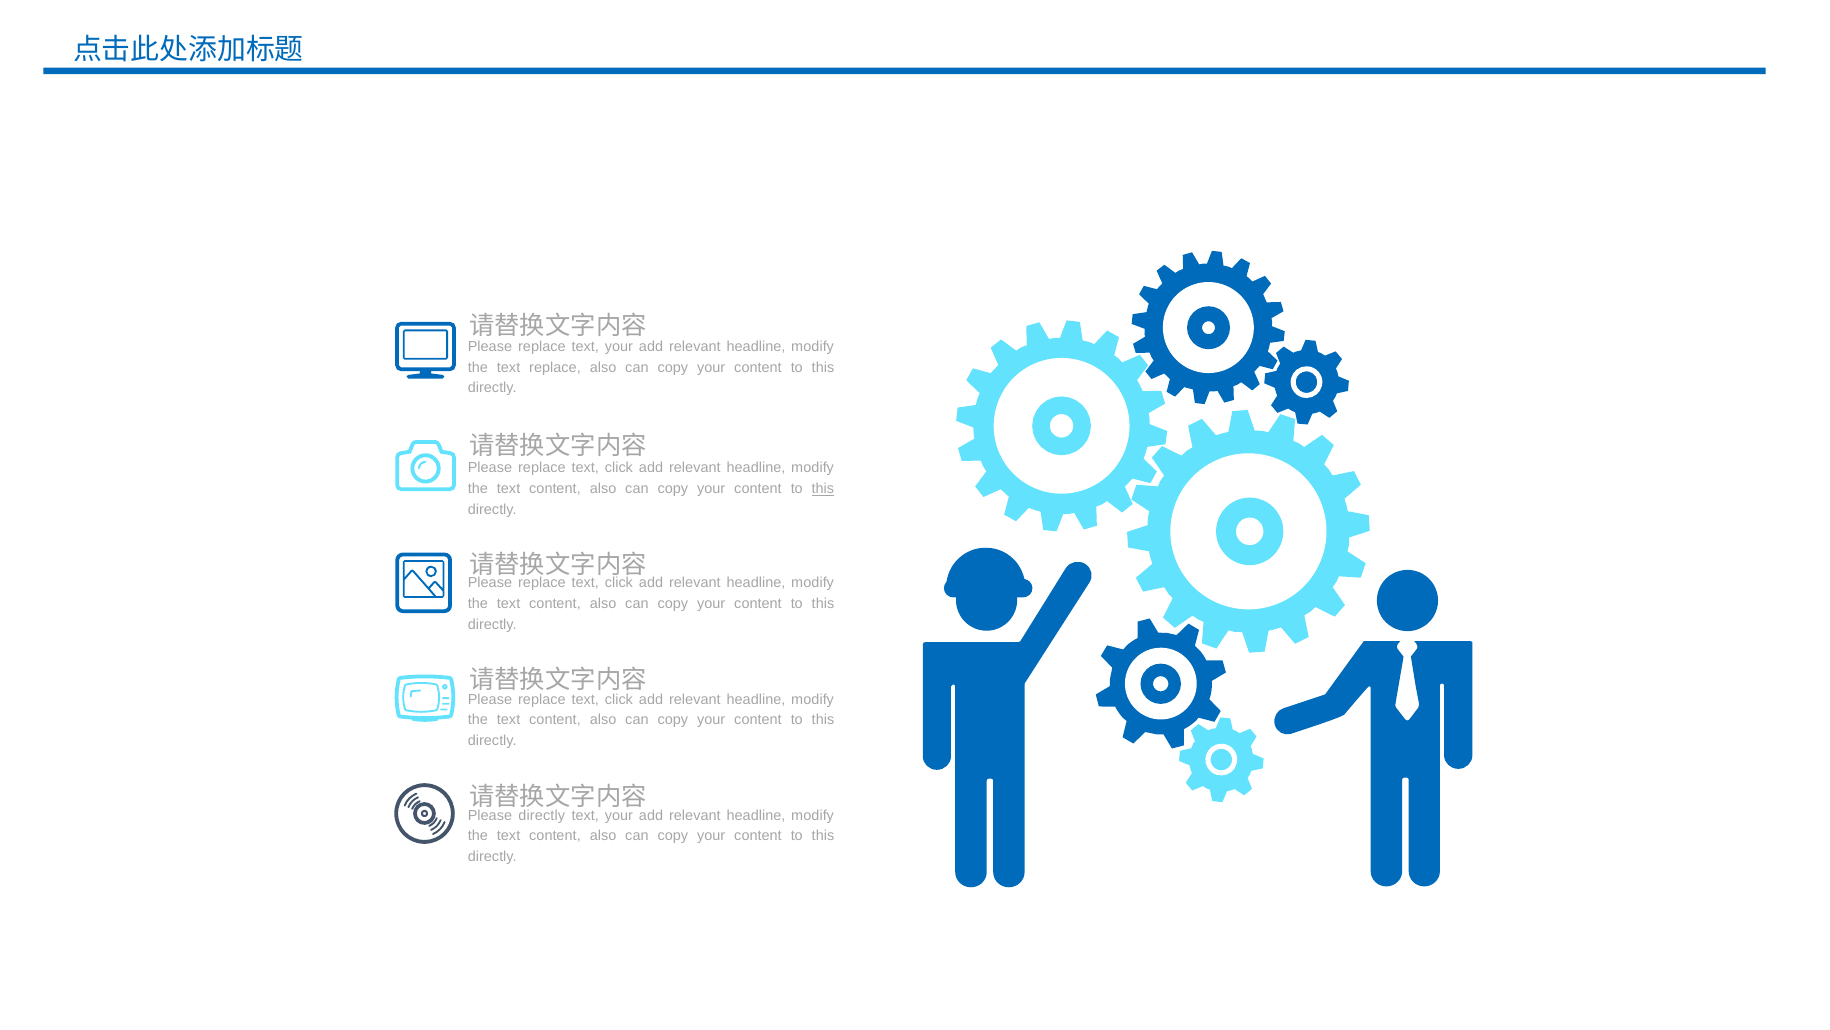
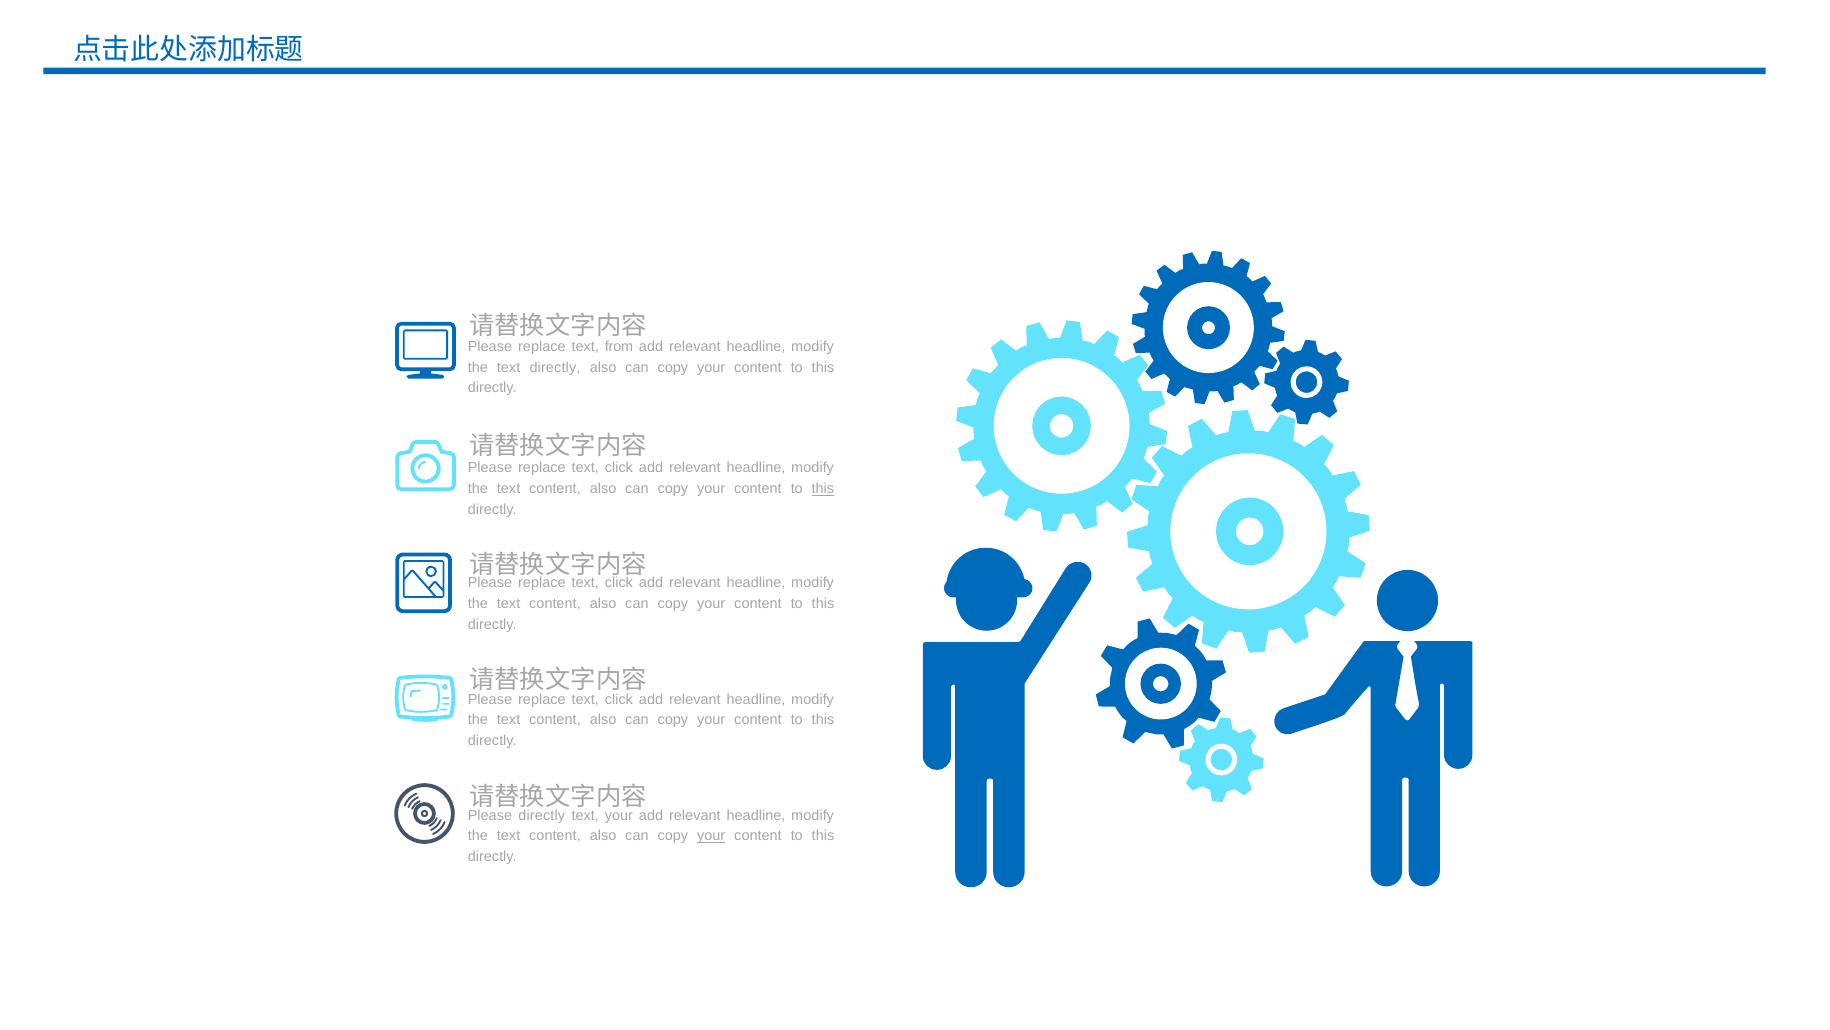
replace text your: your -> from
text replace: replace -> directly
your at (711, 836) underline: none -> present
